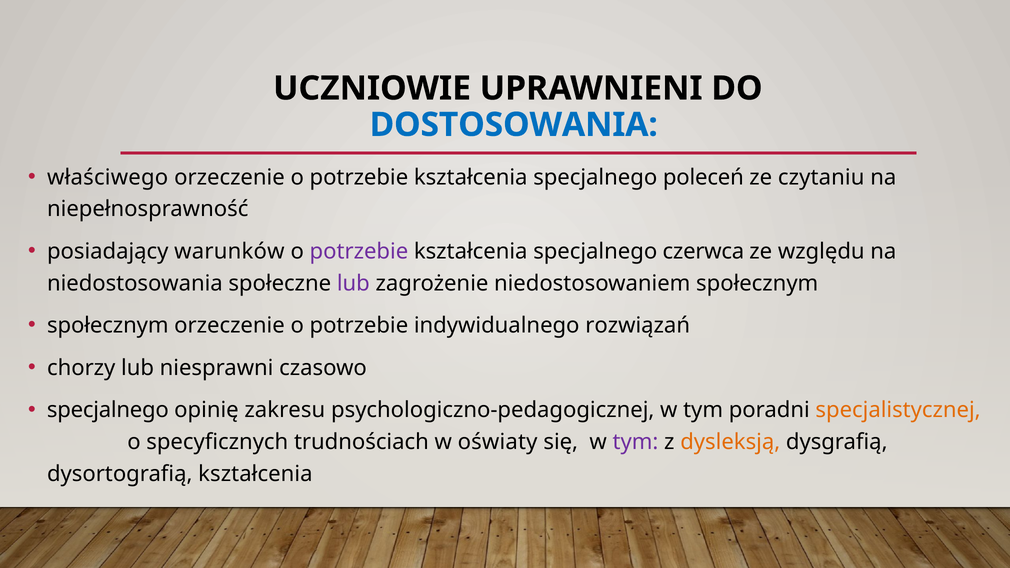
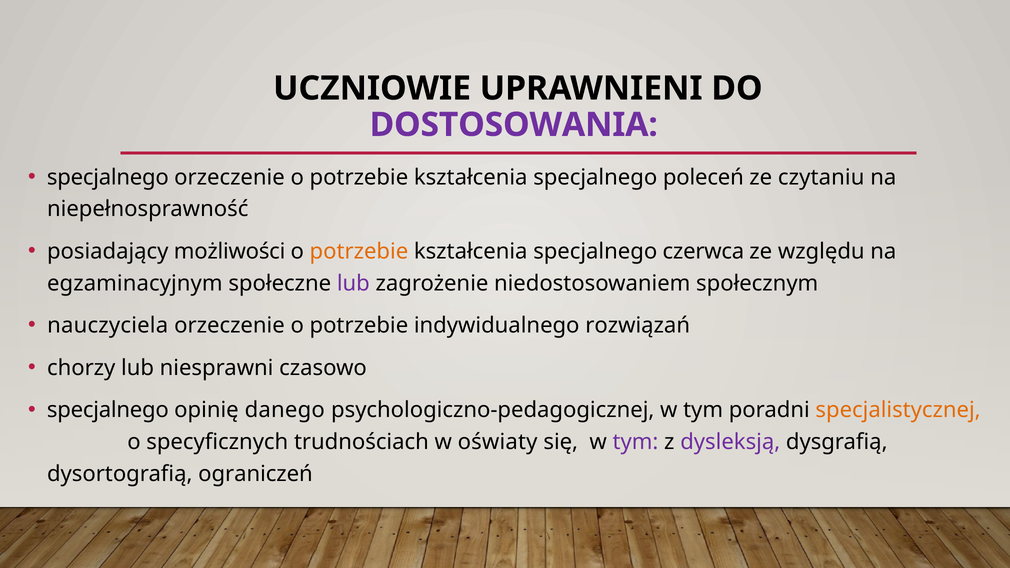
DOSTOSOWANIA colour: blue -> purple
właściwego at (108, 177): właściwego -> specjalnego
warunków: warunków -> możliwości
potrzebie at (359, 252) colour: purple -> orange
niedostosowania: niedostosowania -> egzaminacyjnym
społecznym at (108, 326): społecznym -> nauczyciela
zakresu: zakresu -> danego
dysleksją colour: orange -> purple
dysortografią kształcenia: kształcenia -> ograniczeń
